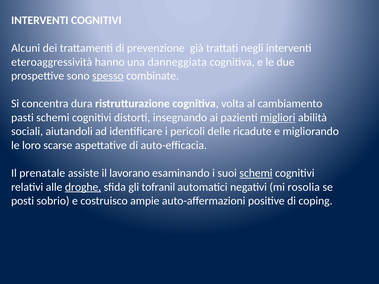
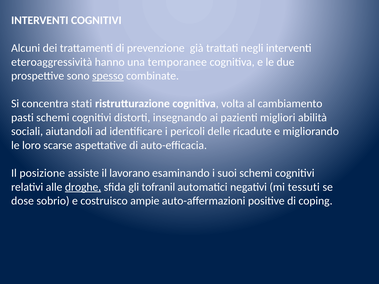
danneggiata: danneggiata -> temporanee
dura: dura -> stati
migliori underline: present -> none
prenatale: prenatale -> posizione
schemi at (256, 173) underline: present -> none
rosolia: rosolia -> tessuti
posti: posti -> dose
